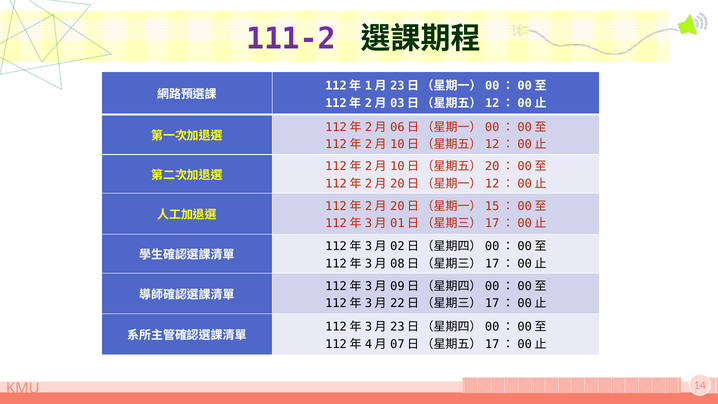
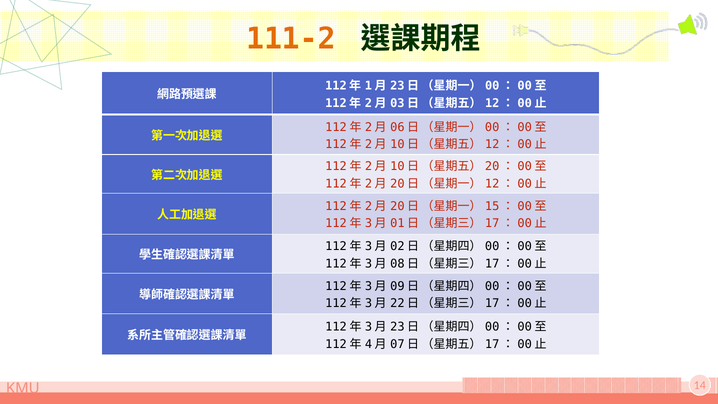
111-2 colour: purple -> orange
